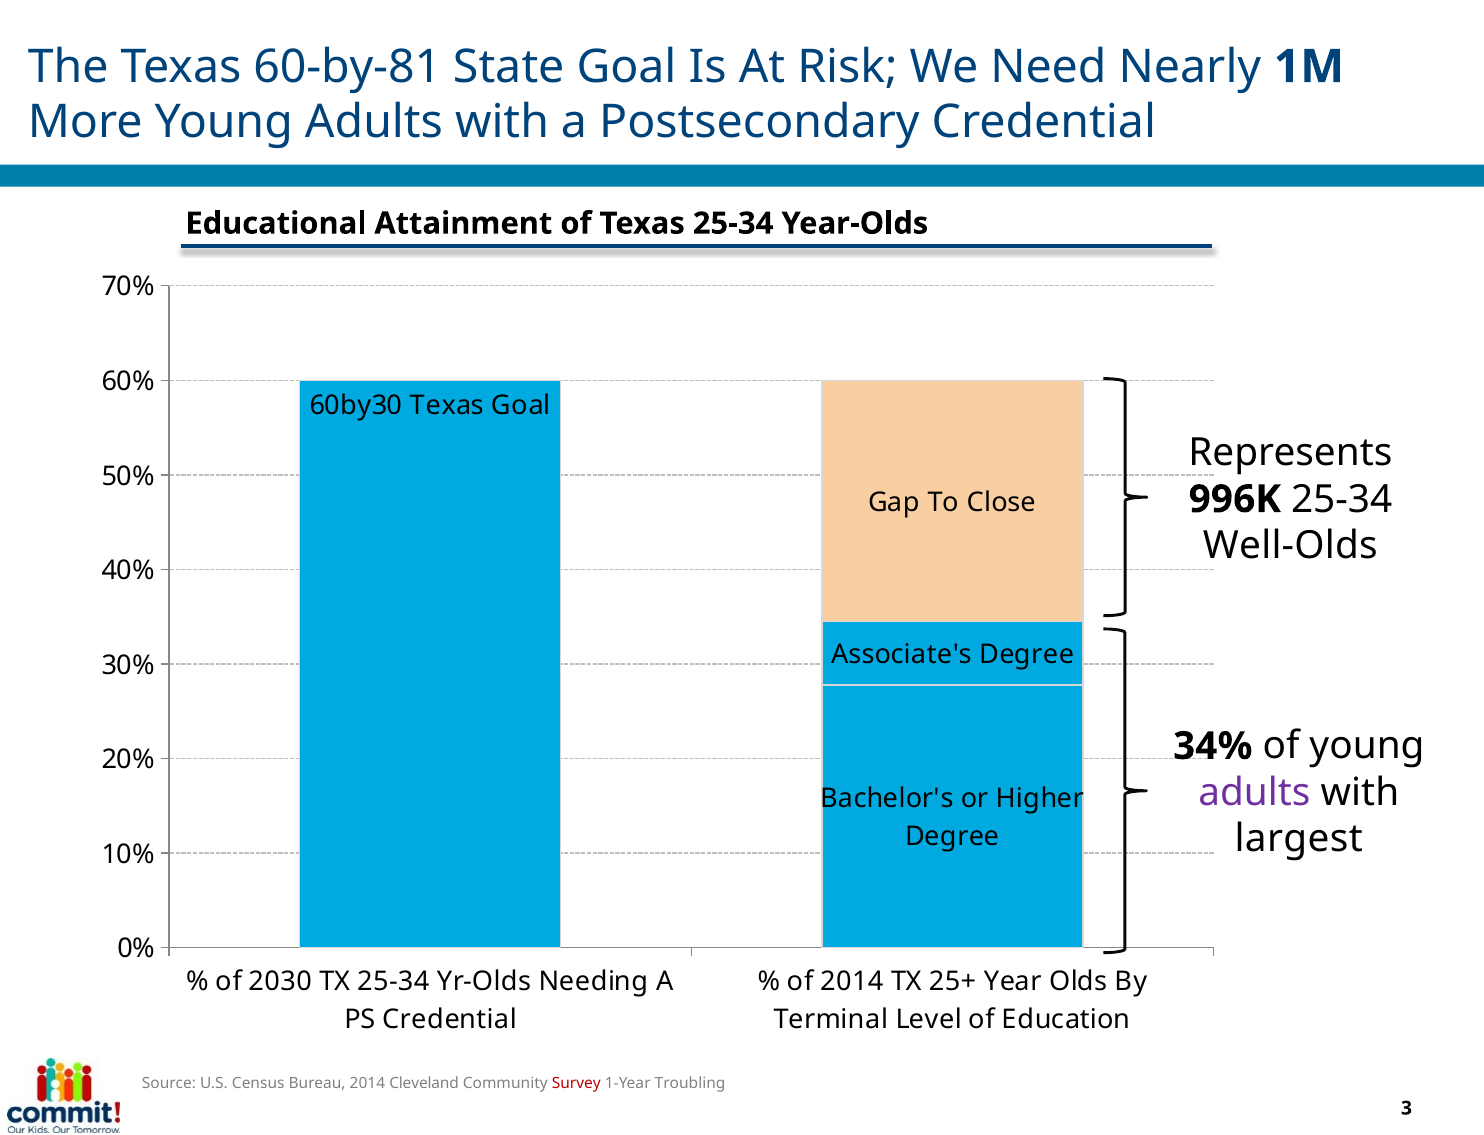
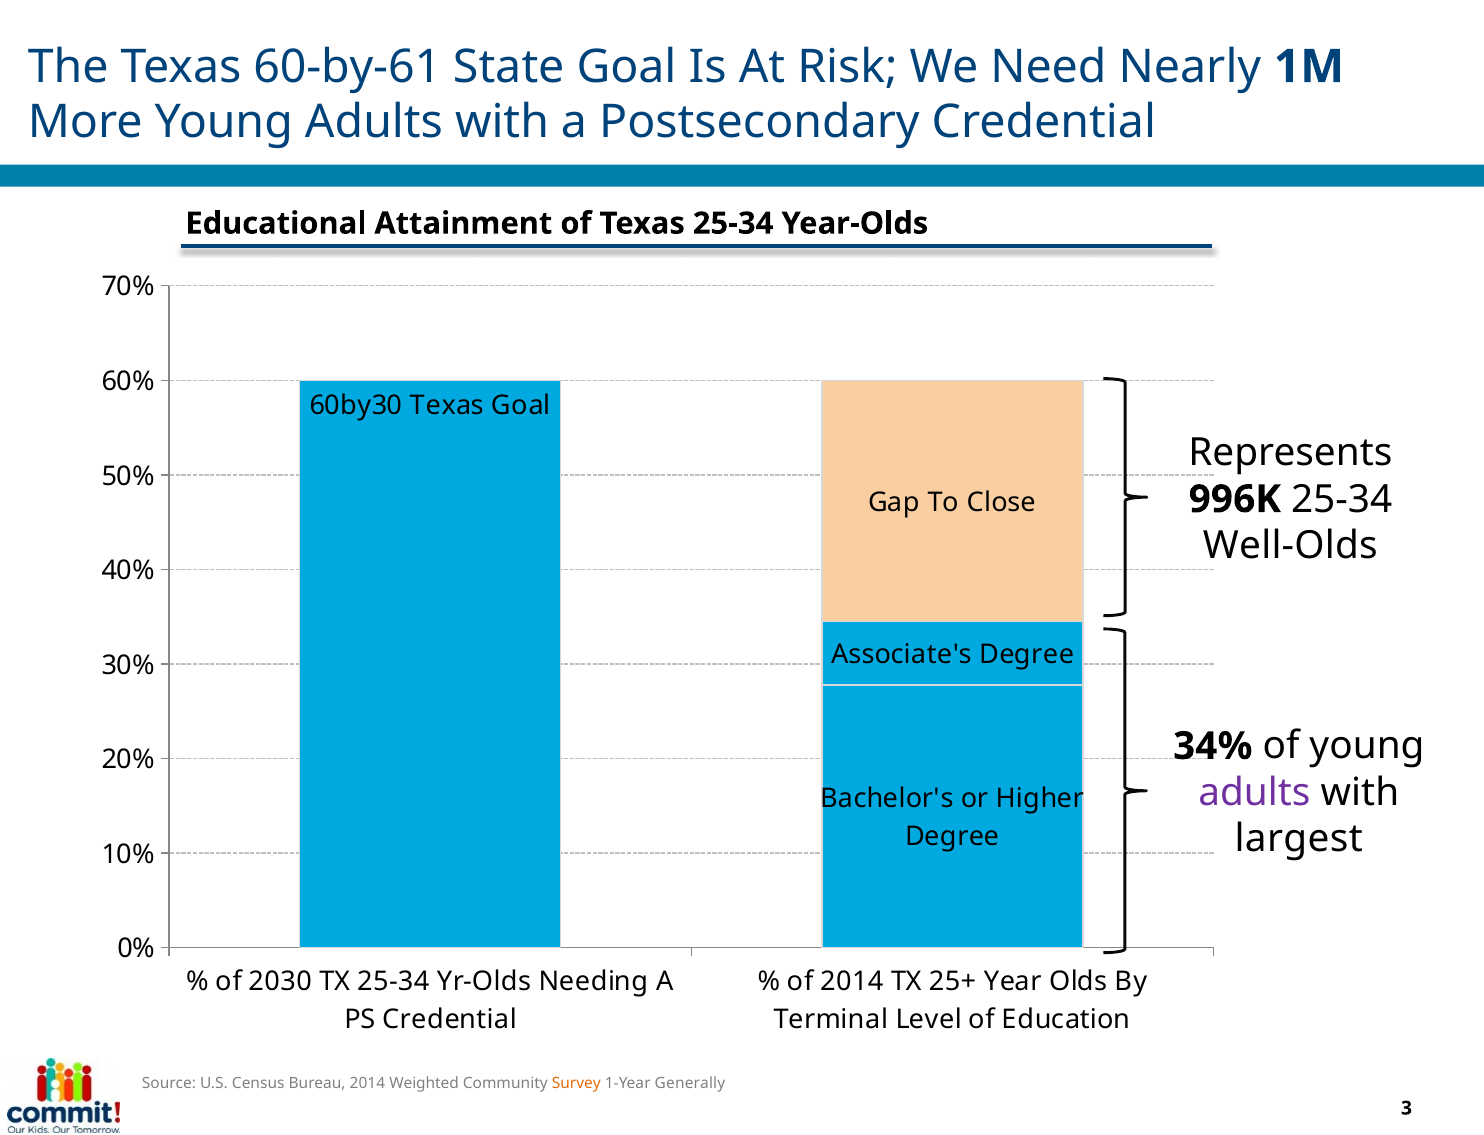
60-by-81: 60-by-81 -> 60-by-61
Cleveland: Cleveland -> Weighted
Survey colour: red -> orange
Troubling: Troubling -> Generally
